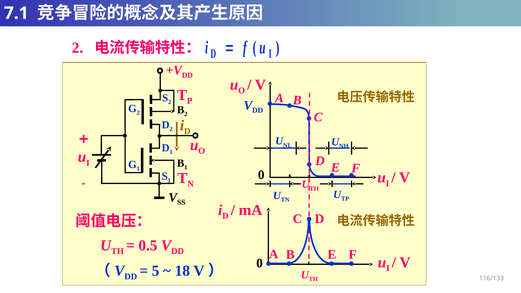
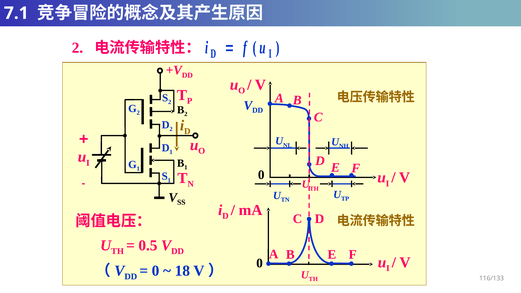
5 at (156, 271): 5 -> 0
